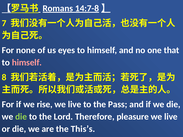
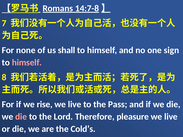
eyes: eyes -> shall
that: that -> sign
die at (21, 117) colour: light green -> pink
This’s: This’s -> Cold’s
